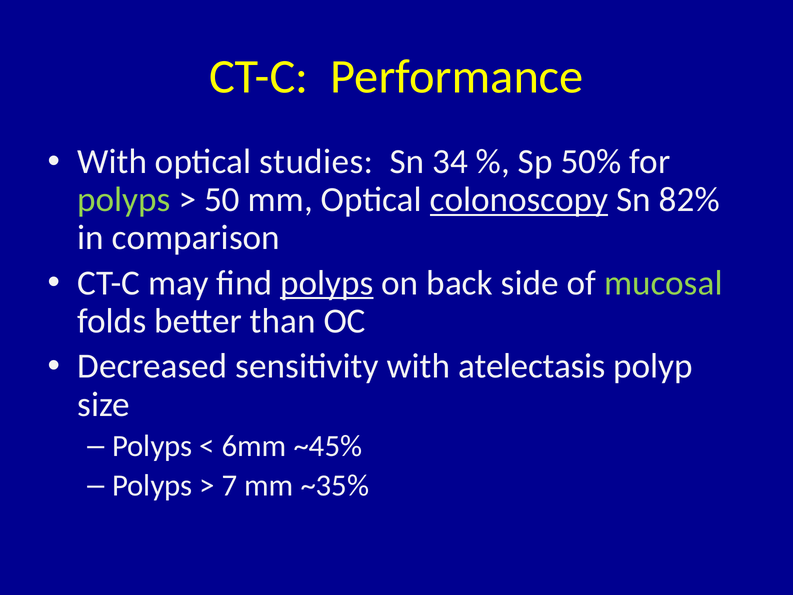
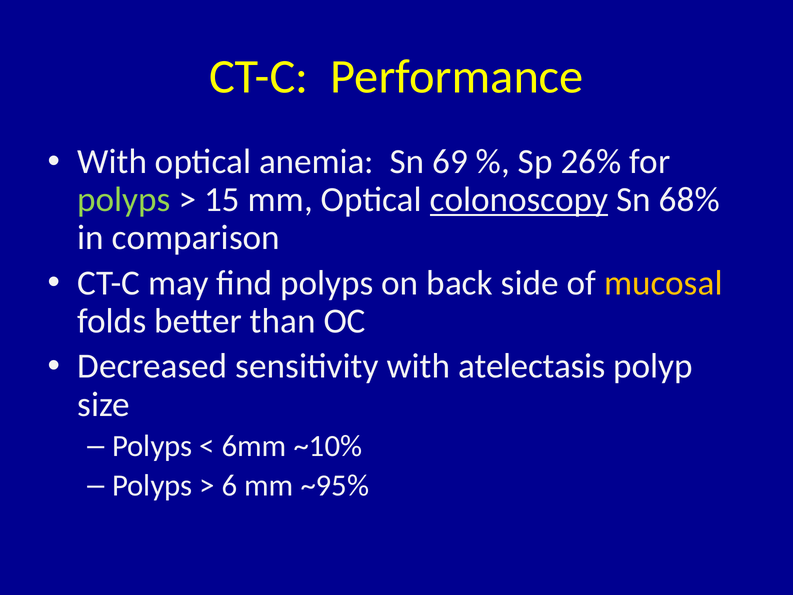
studies: studies -> anemia
34: 34 -> 69
50%: 50% -> 26%
50: 50 -> 15
82%: 82% -> 68%
polyps at (327, 283) underline: present -> none
mucosal colour: light green -> yellow
~45%: ~45% -> ~10%
7: 7 -> 6
~35%: ~35% -> ~95%
